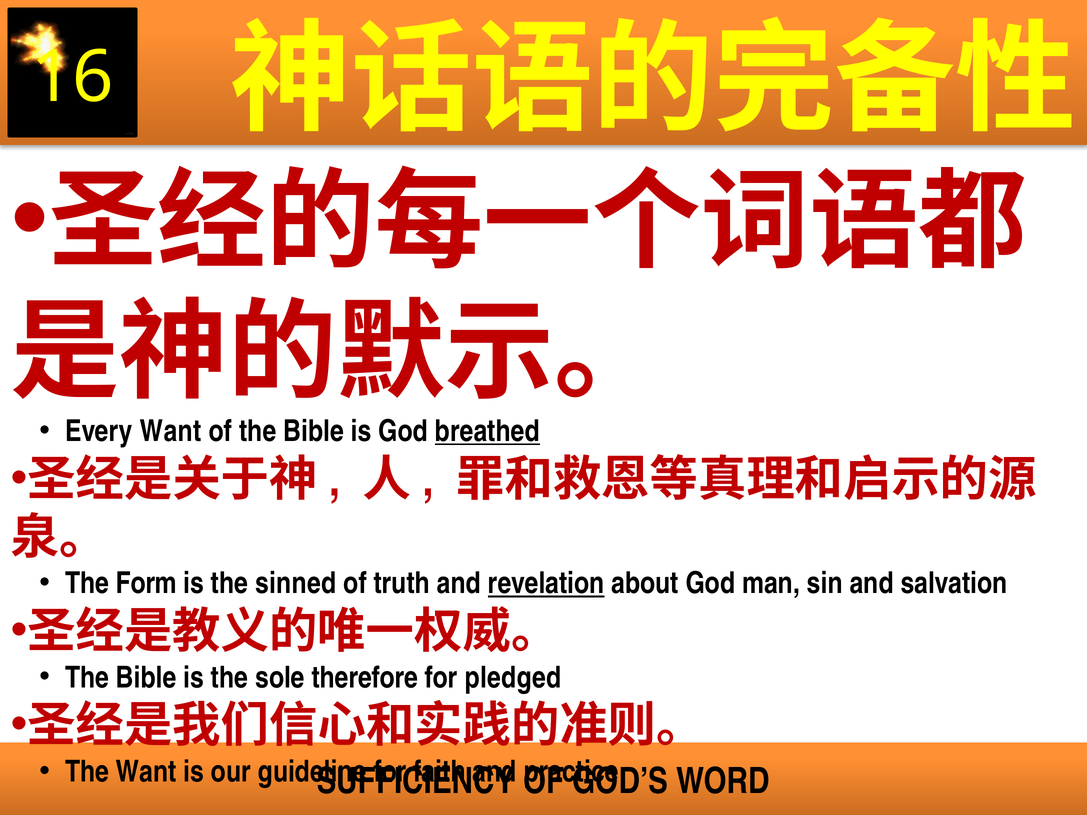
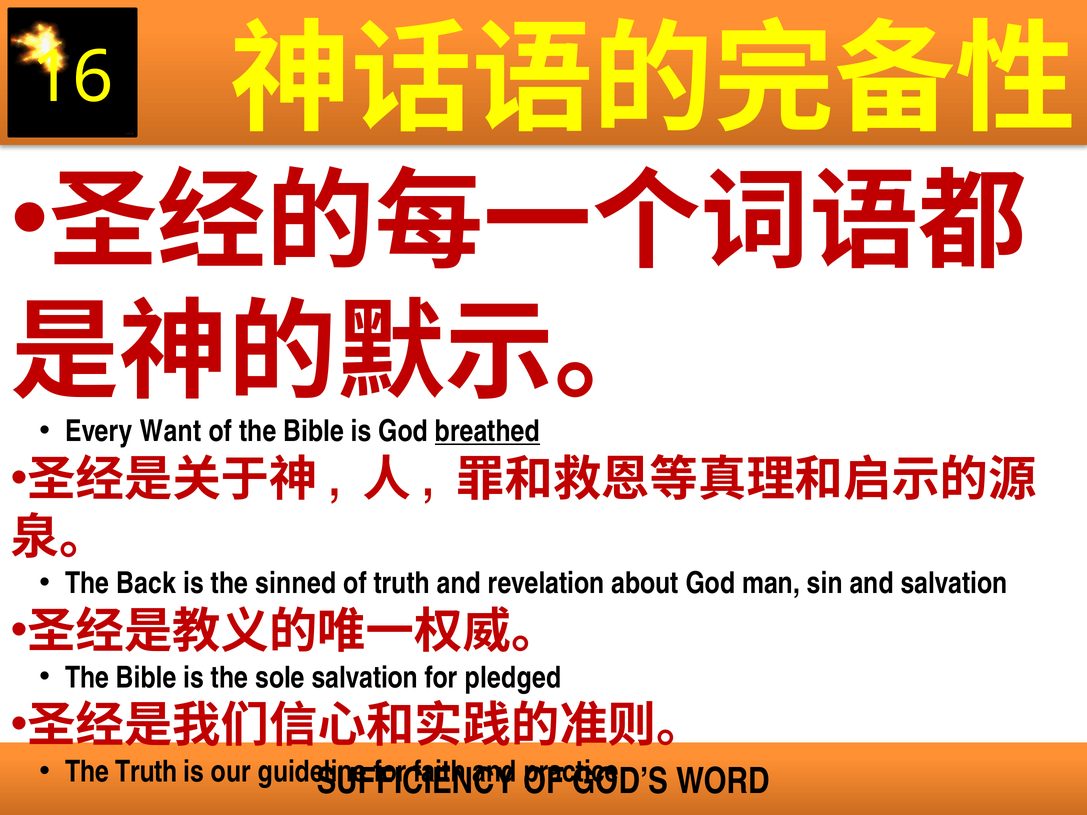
Form: Form -> Back
revelation underline: present -> none
sole therefore: therefore -> salvation
The Want: Want -> Truth
